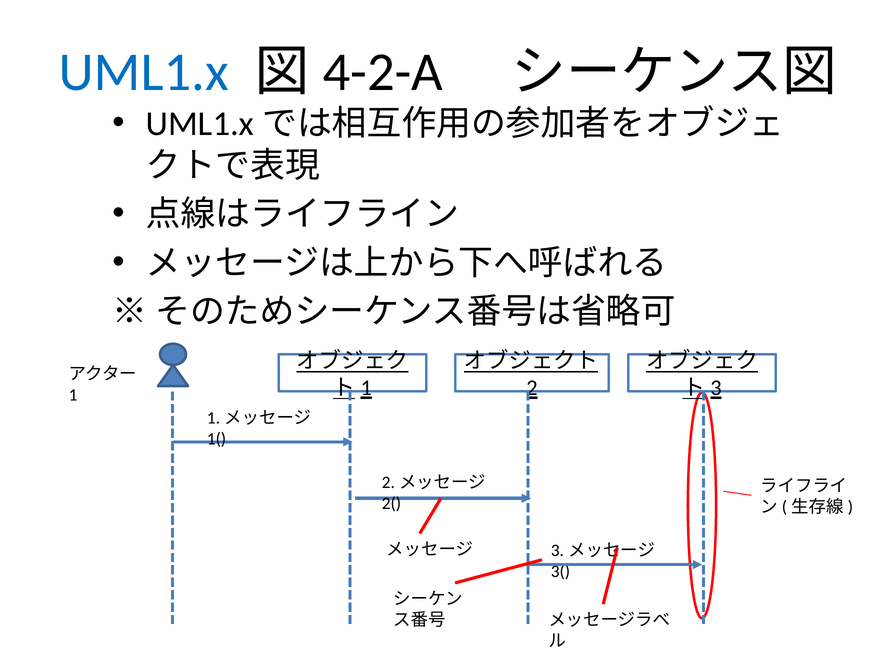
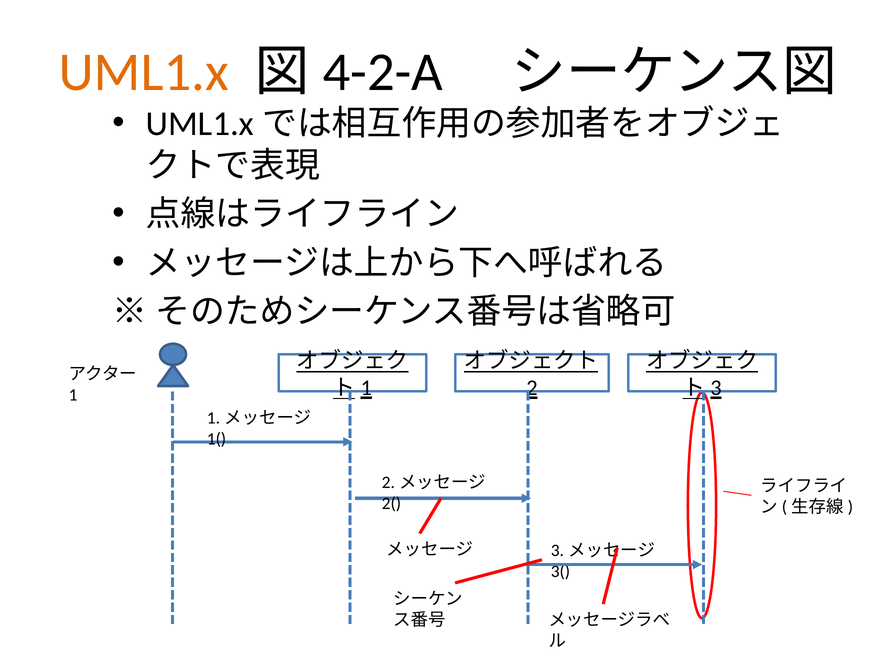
UML1.x colour: blue -> orange
